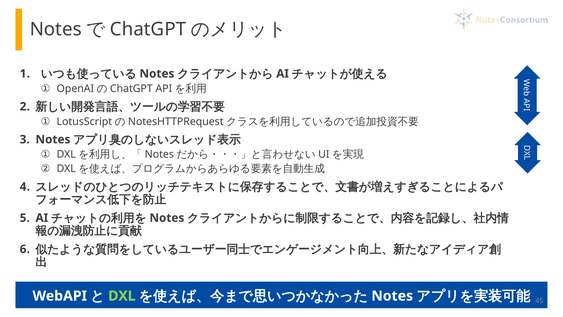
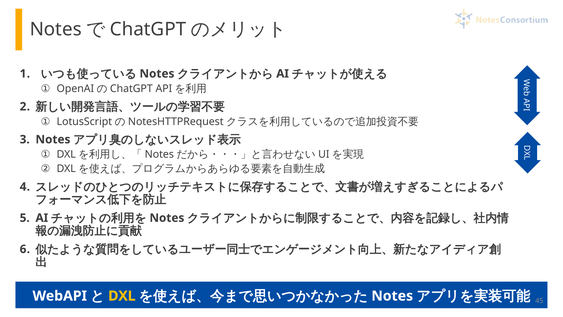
DXL colour: light green -> yellow
